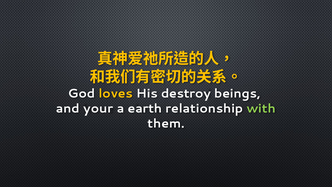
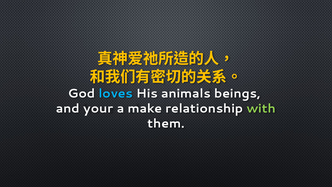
loves colour: yellow -> light blue
destroy: destroy -> animals
earth: earth -> make
